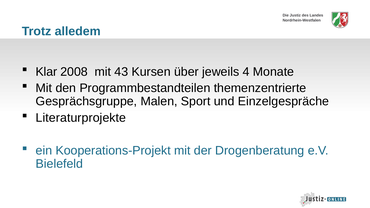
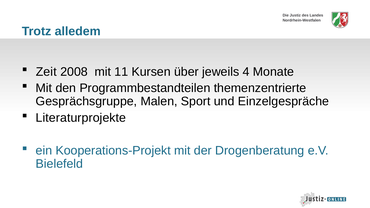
Klar: Klar -> Zeit
43: 43 -> 11
